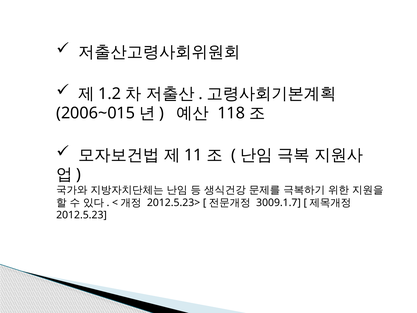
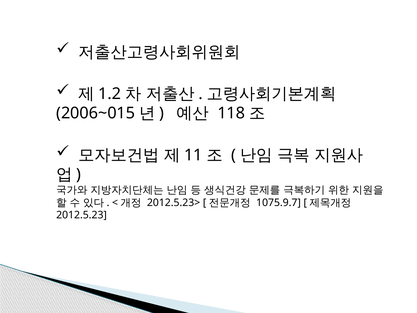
3009.1.7: 3009.1.7 -> 1075.9.7
